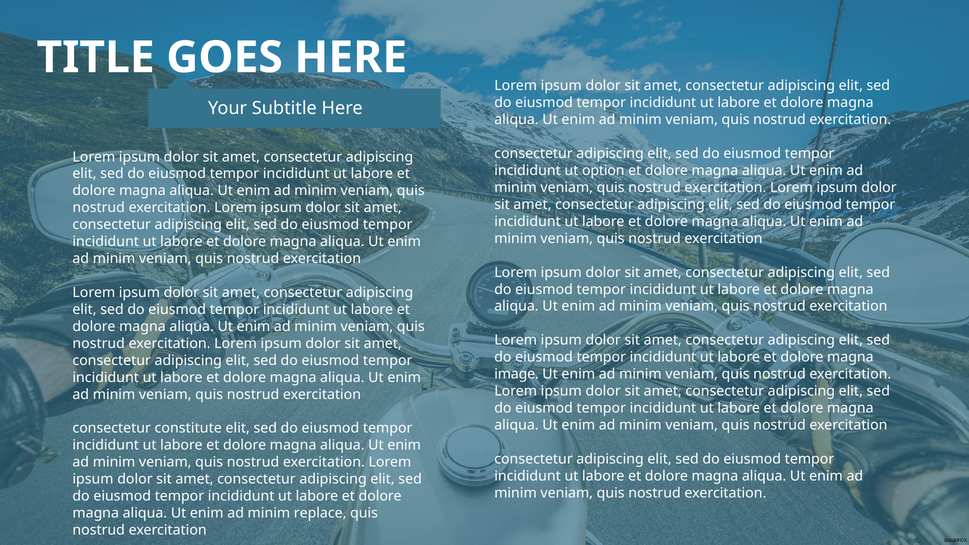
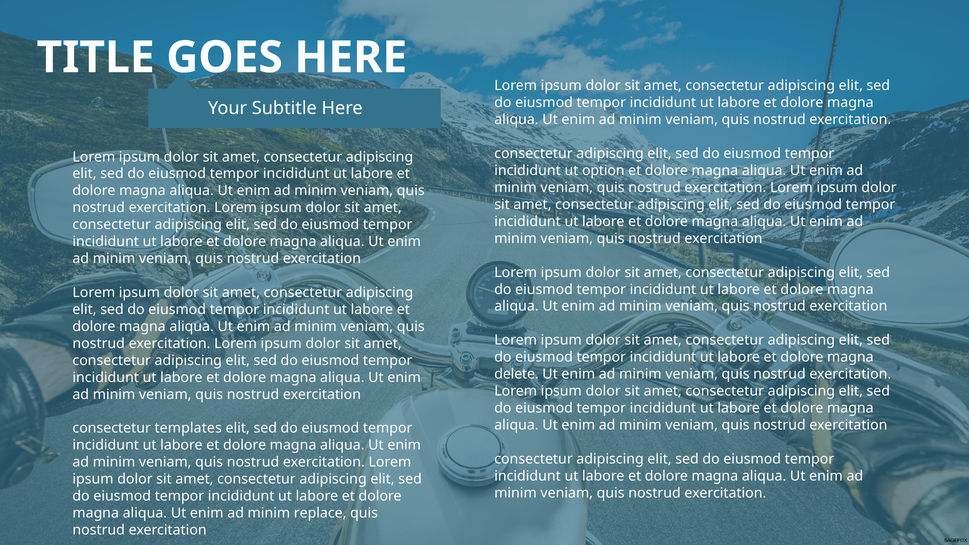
image: image -> delete
constitute: constitute -> templates
